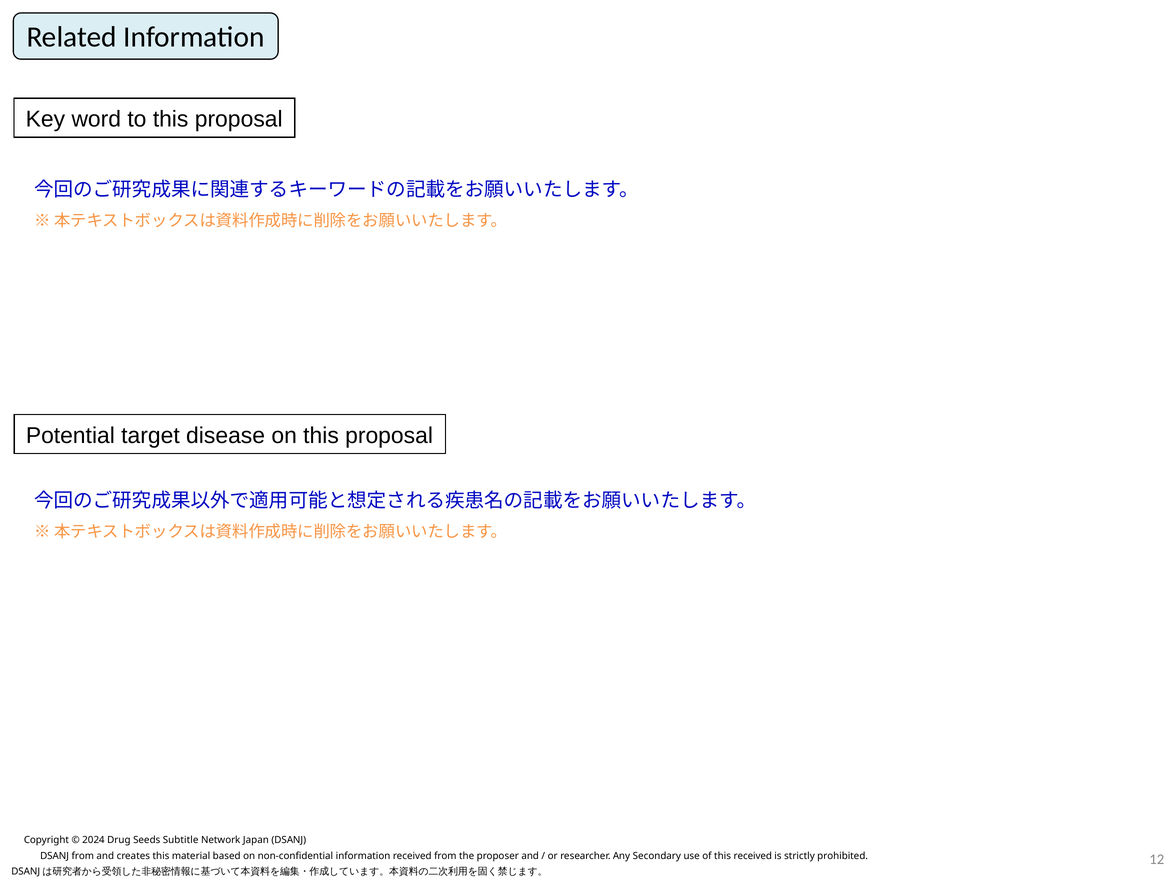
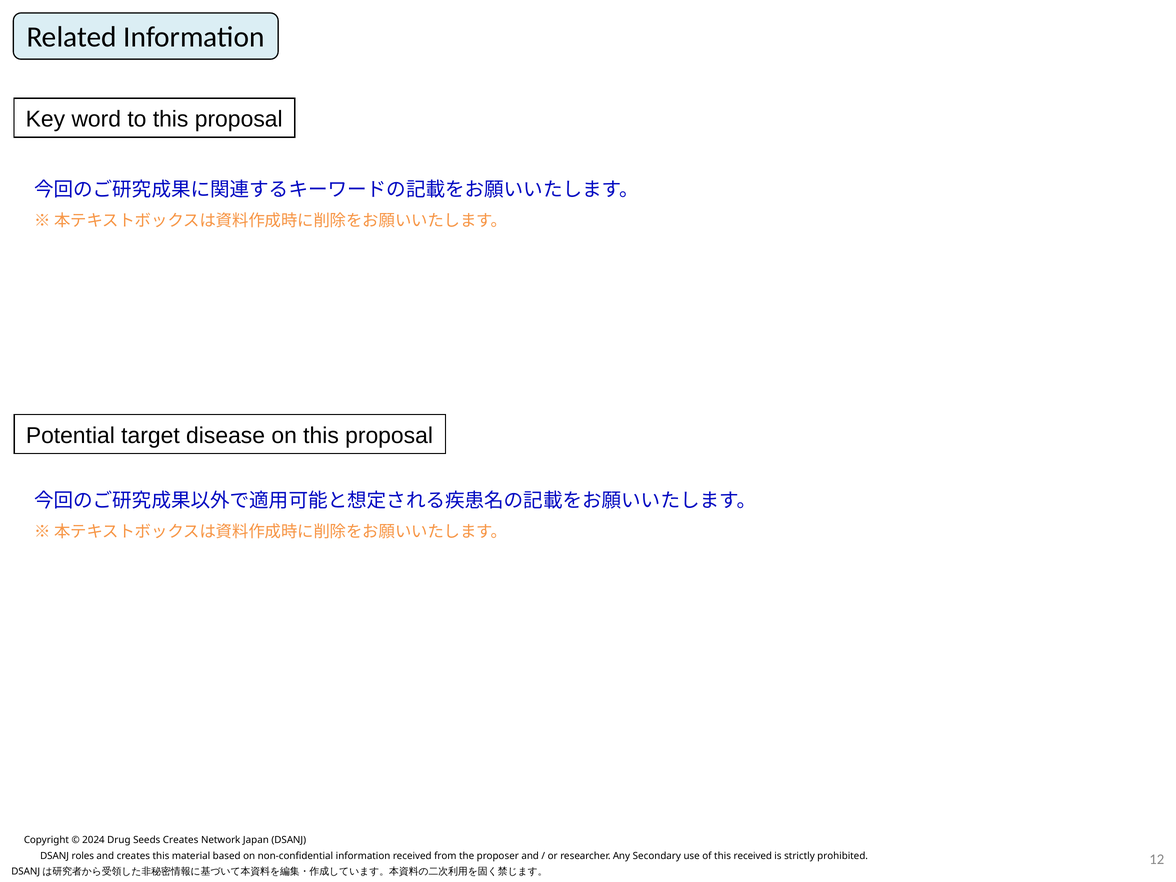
Seeds Subtitle: Subtitle -> Creates
DSANJ from: from -> roles
